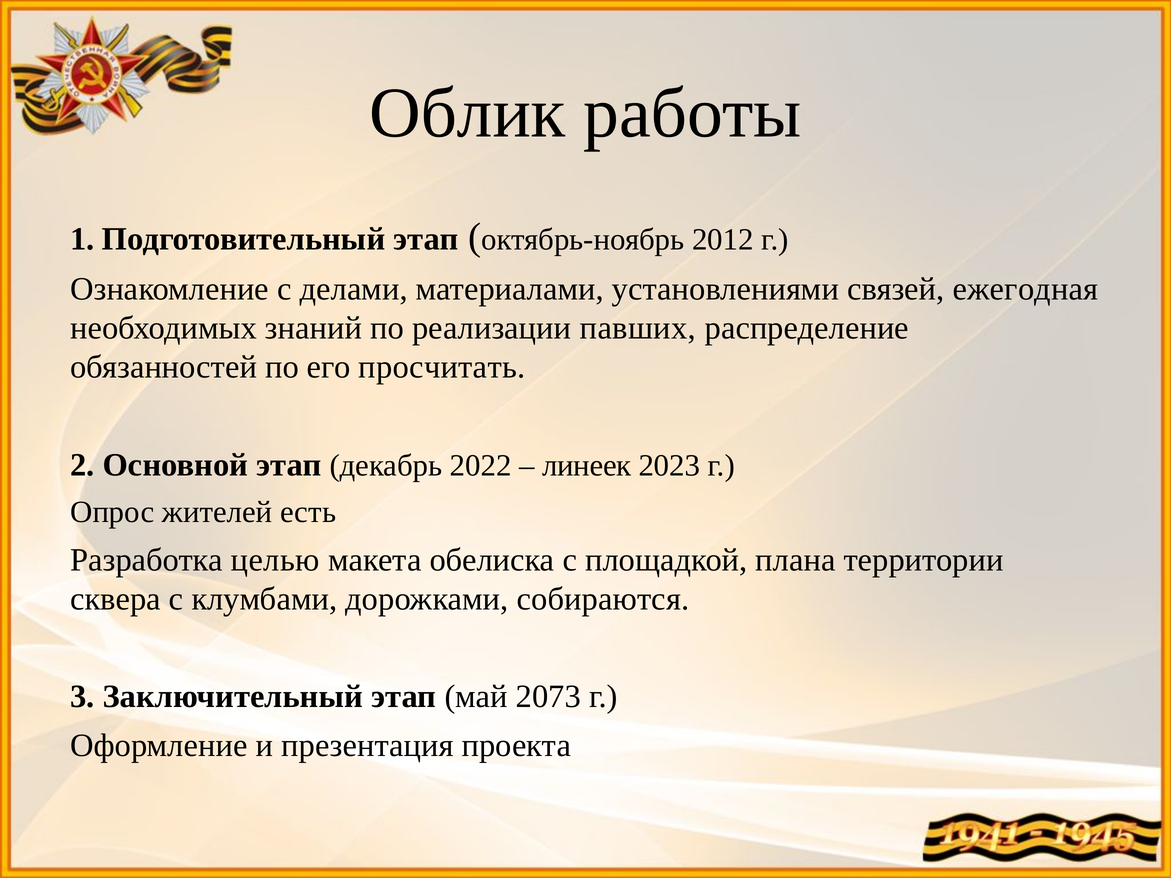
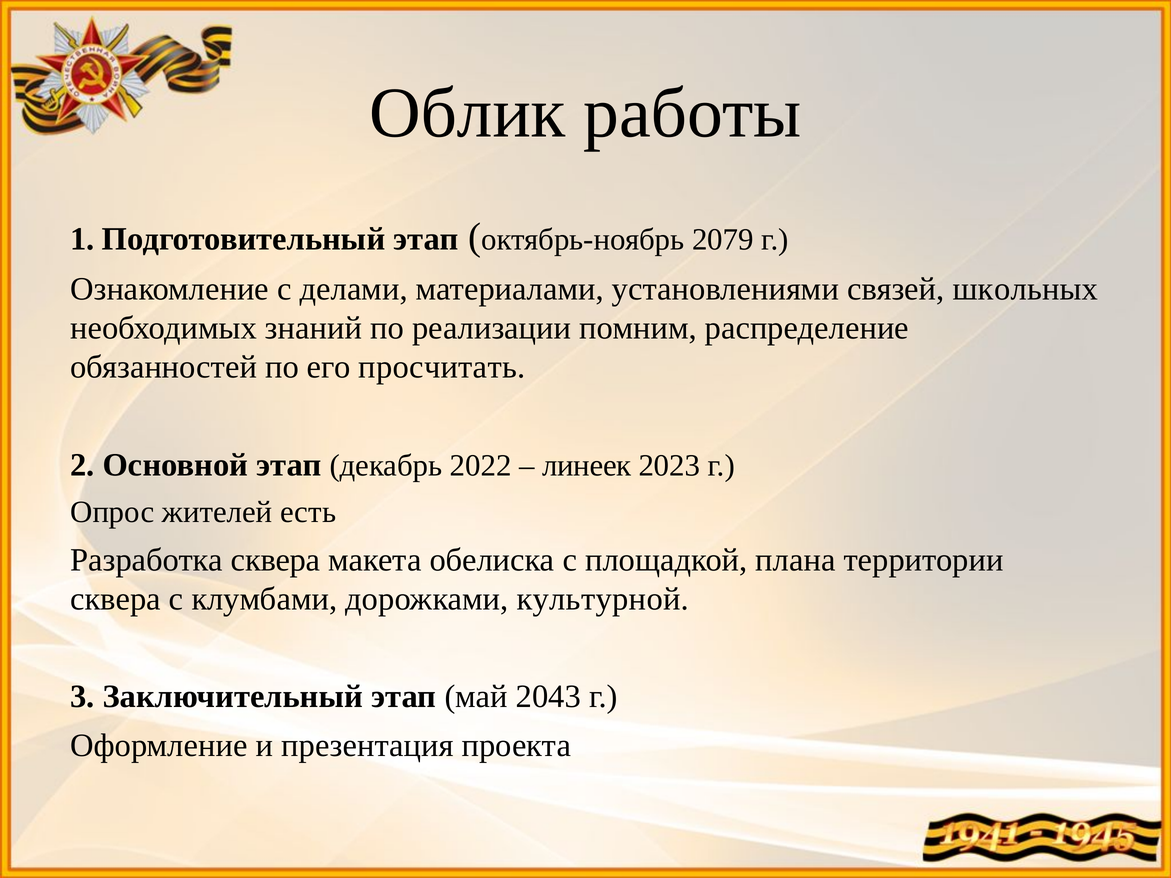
2012: 2012 -> 2079
ежегодная: ежегодная -> школьных
павших: павших -> помним
Разработка целью: целью -> сквера
собираются: собираются -> культурной
2073: 2073 -> 2043
